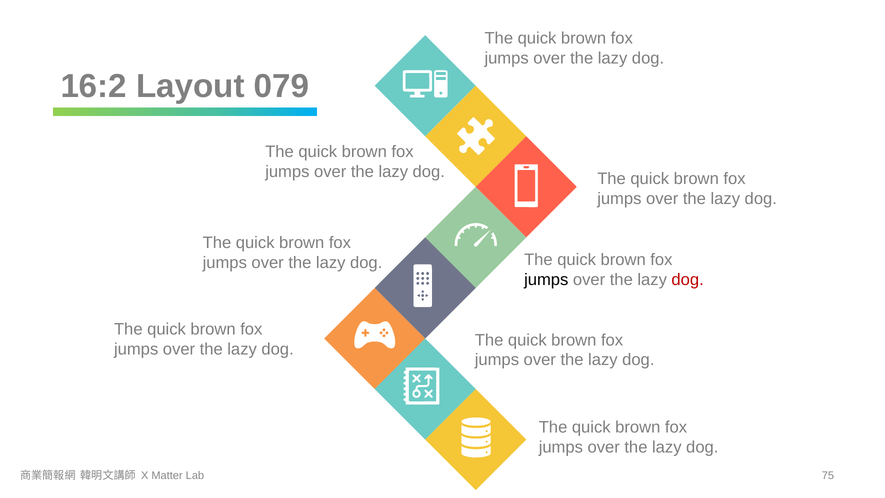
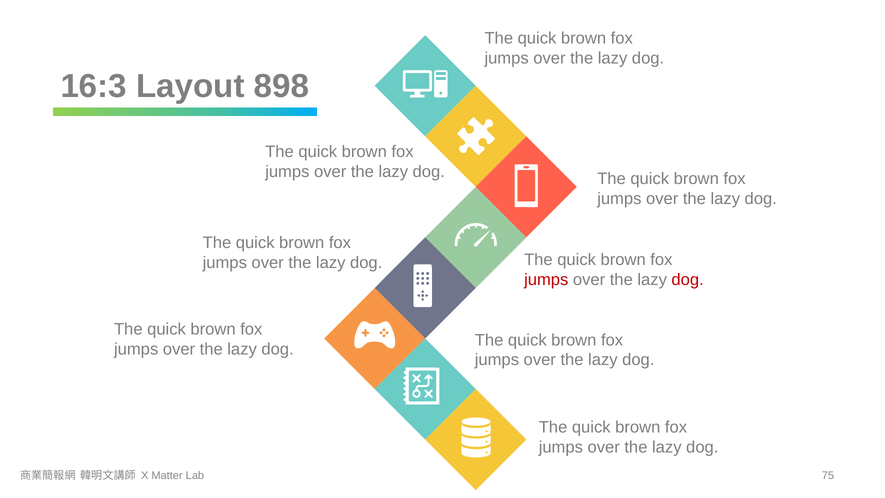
16:2: 16:2 -> 16:3
079: 079 -> 898
jumps at (546, 280) colour: black -> red
